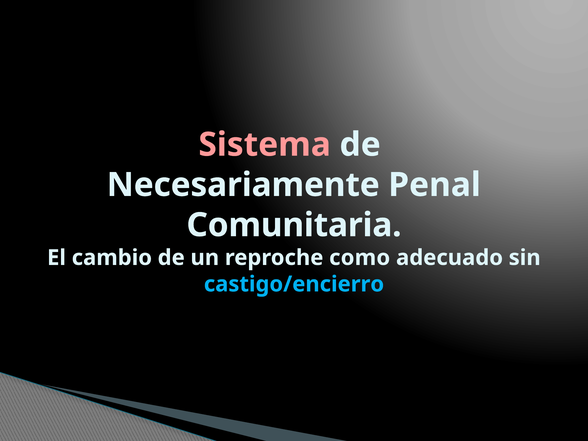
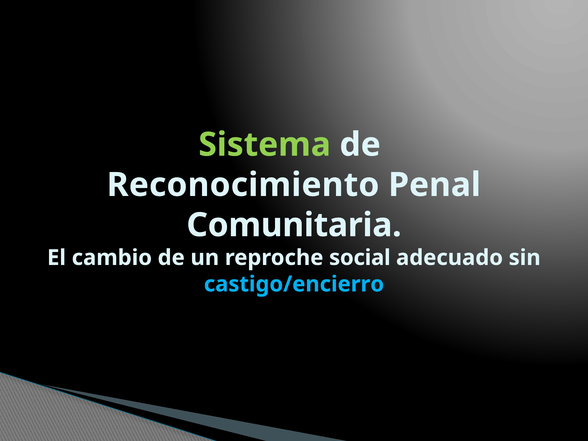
Sistema colour: pink -> light green
Necesariamente: Necesariamente -> Reconocimiento
como: como -> social
